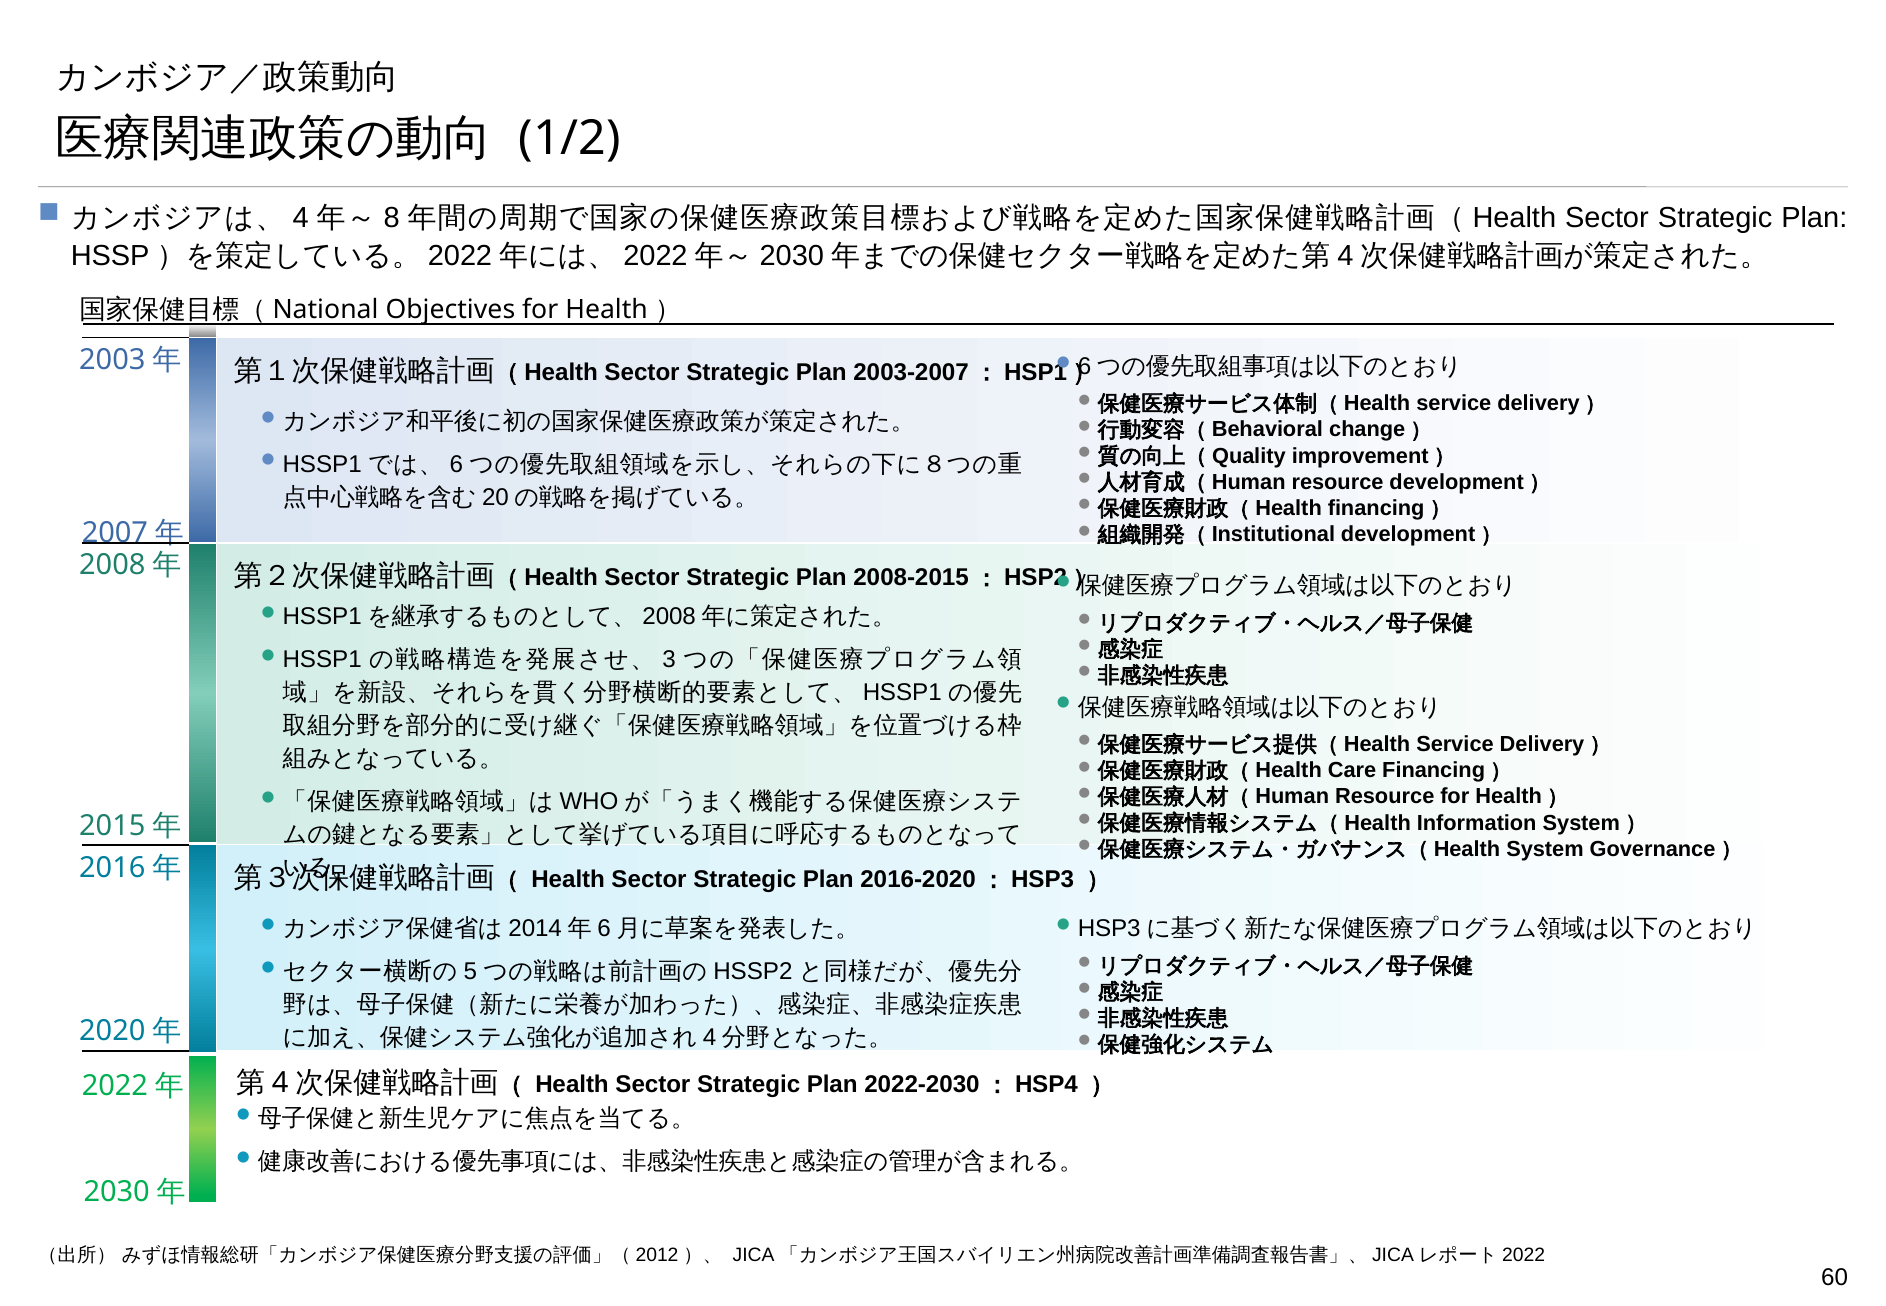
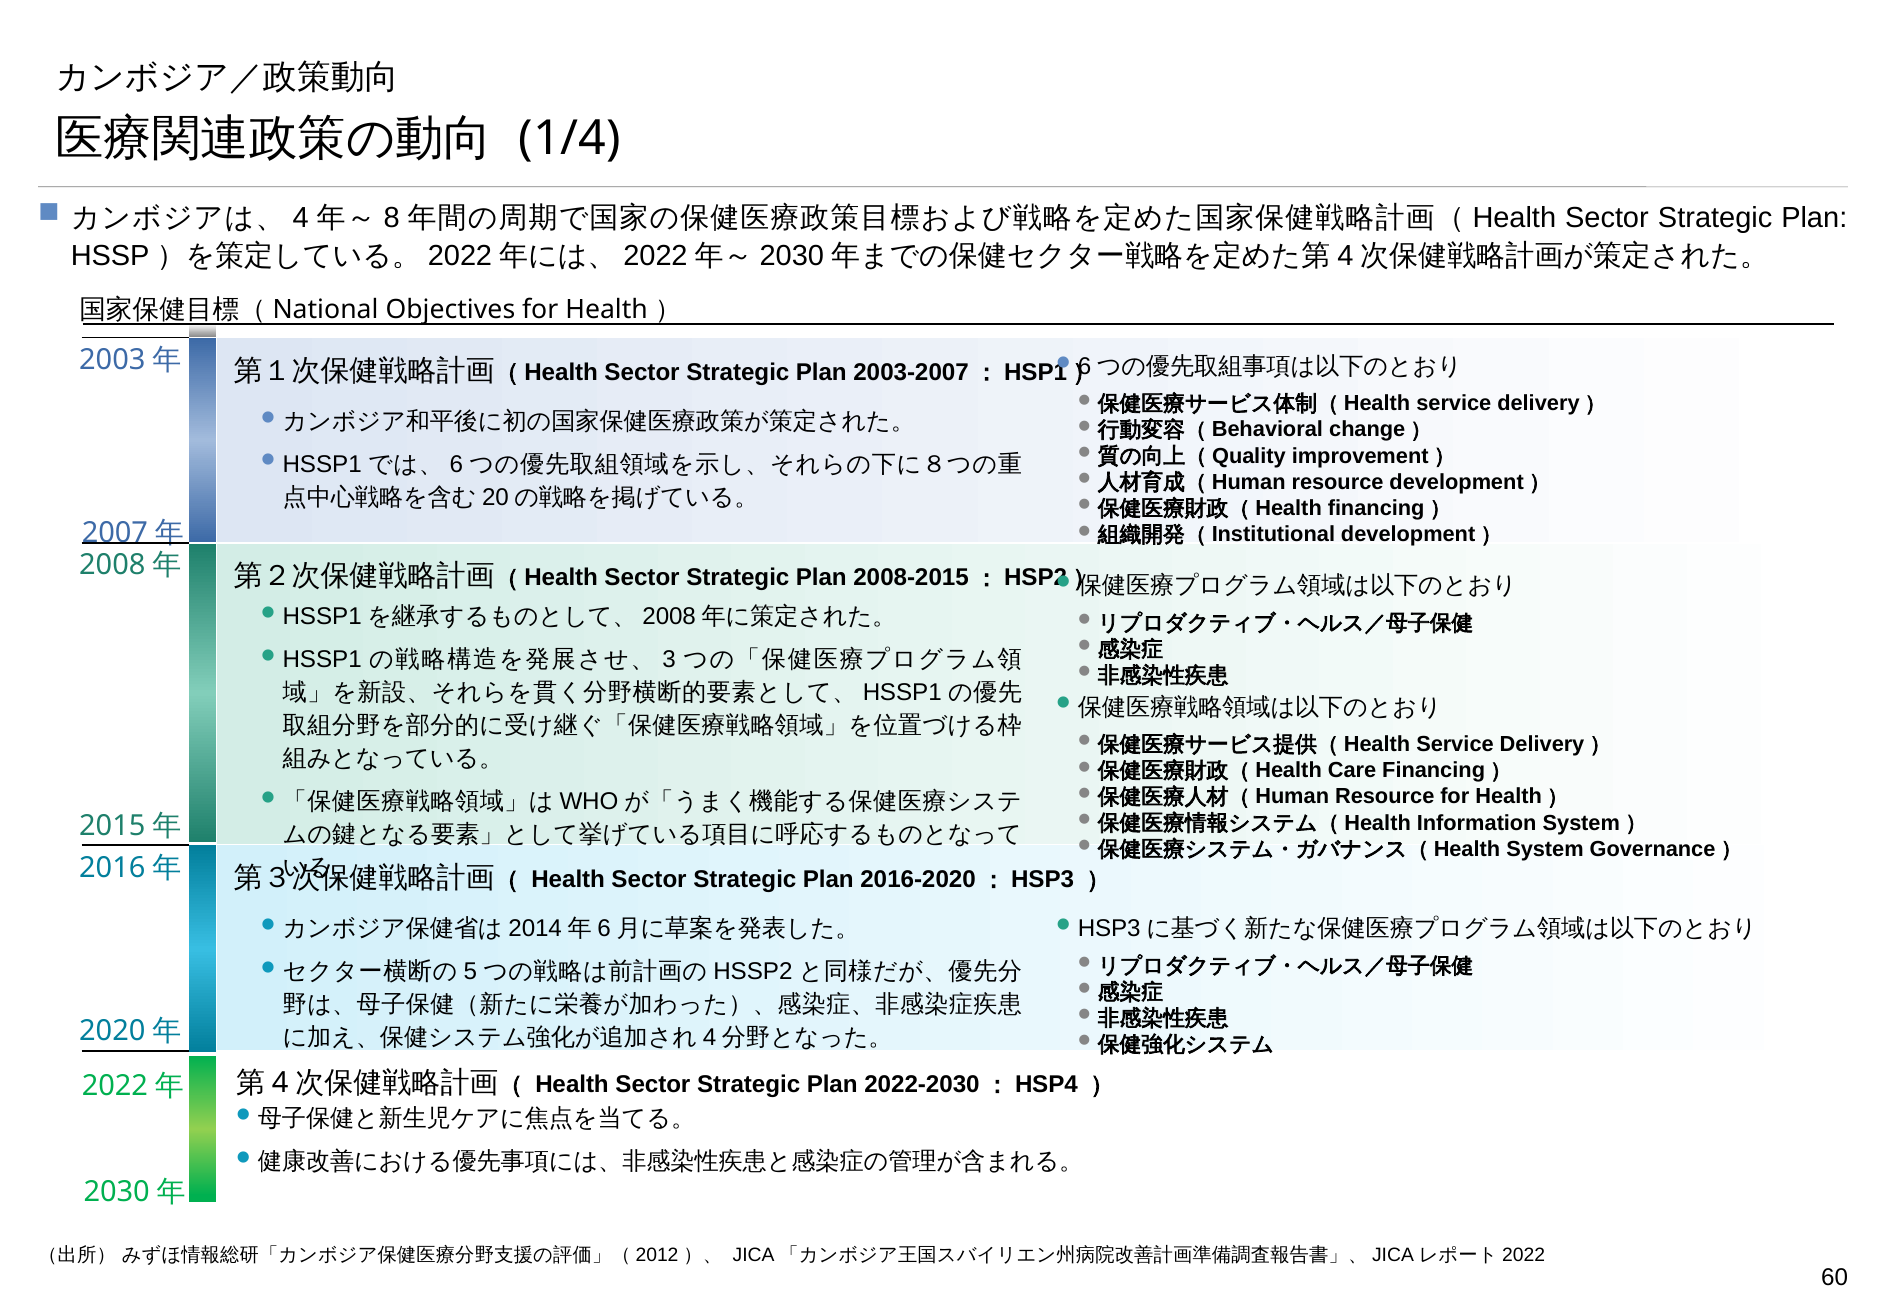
1/2: 1/2 -> 1/4
